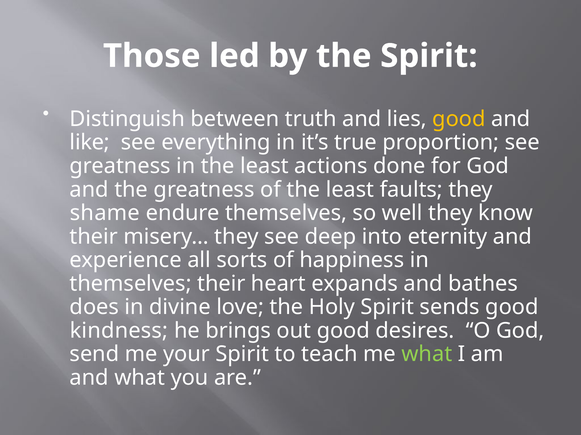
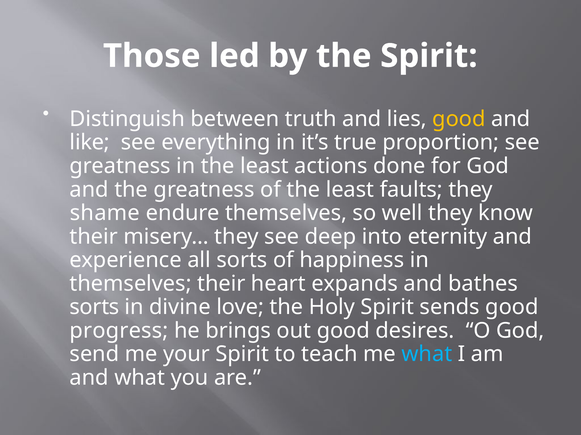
does at (94, 308): does -> sorts
kindness: kindness -> progress
what at (427, 355) colour: light green -> light blue
